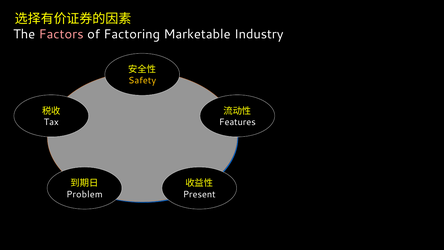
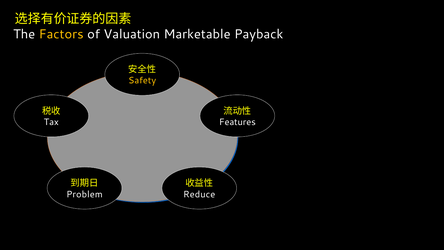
Factors colour: pink -> yellow
Factoring: Factoring -> Valuation
Industry: Industry -> Payback
Present: Present -> Reduce
